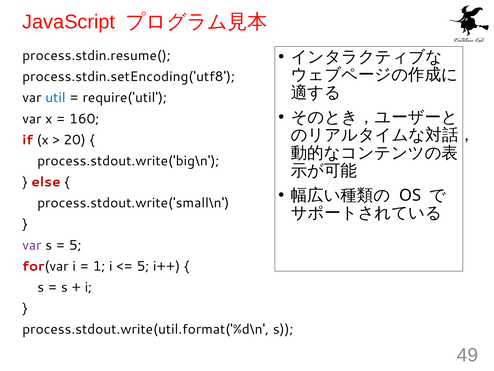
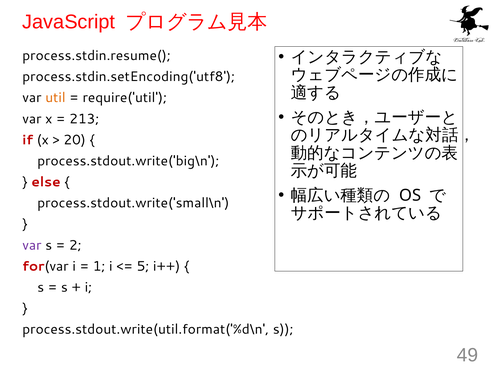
util colour: blue -> orange
160: 160 -> 213
5 at (75, 245): 5 -> 2
